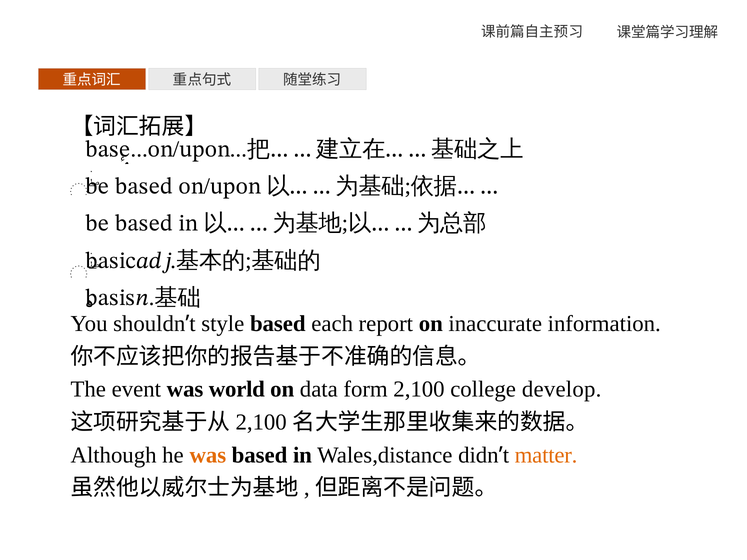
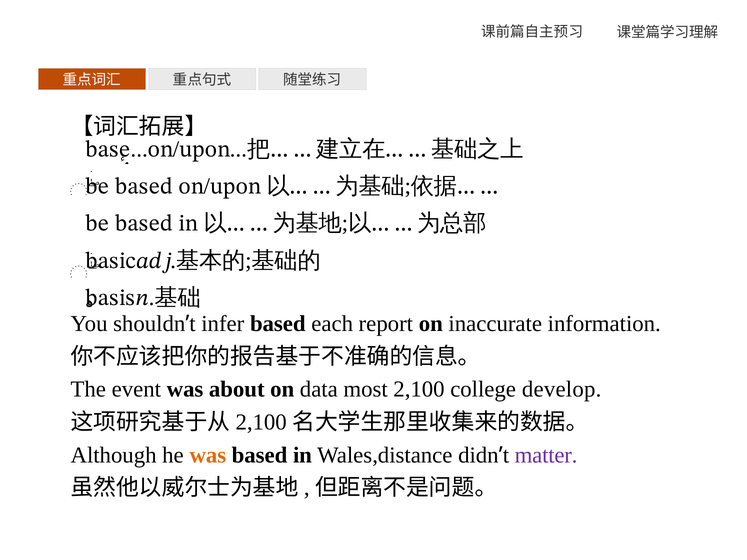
style: style -> infer
world: world -> about
form: form -> most
matter colour: orange -> purple
